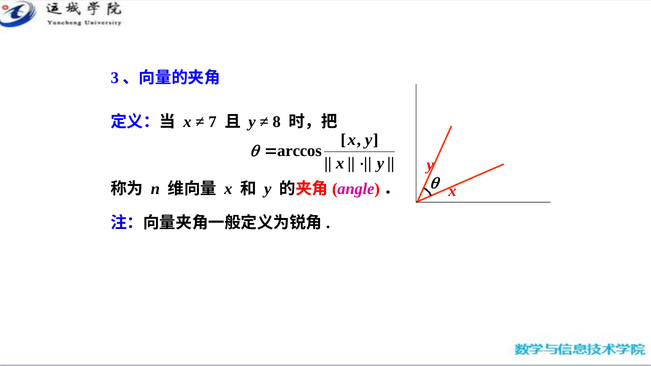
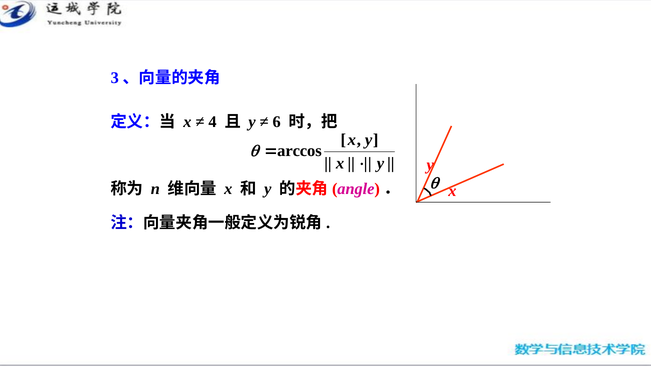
7: 7 -> 4
8: 8 -> 6
